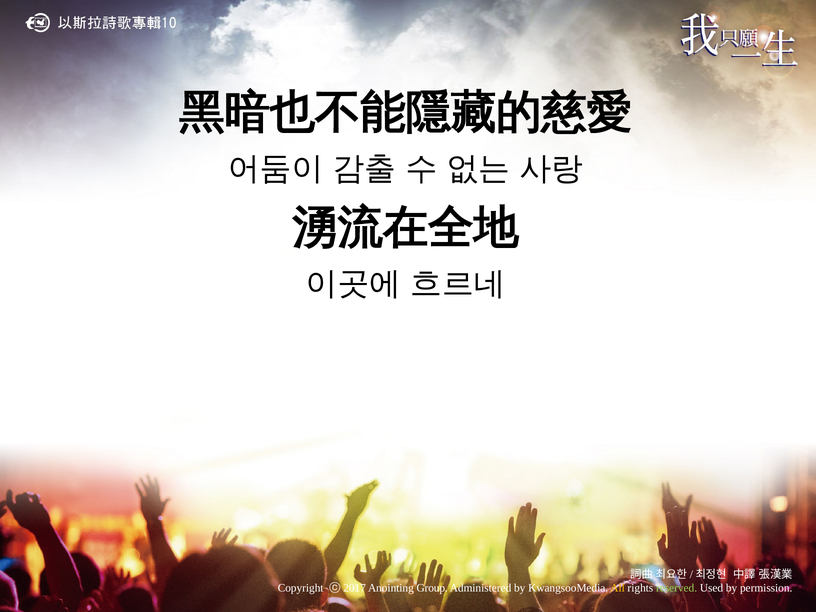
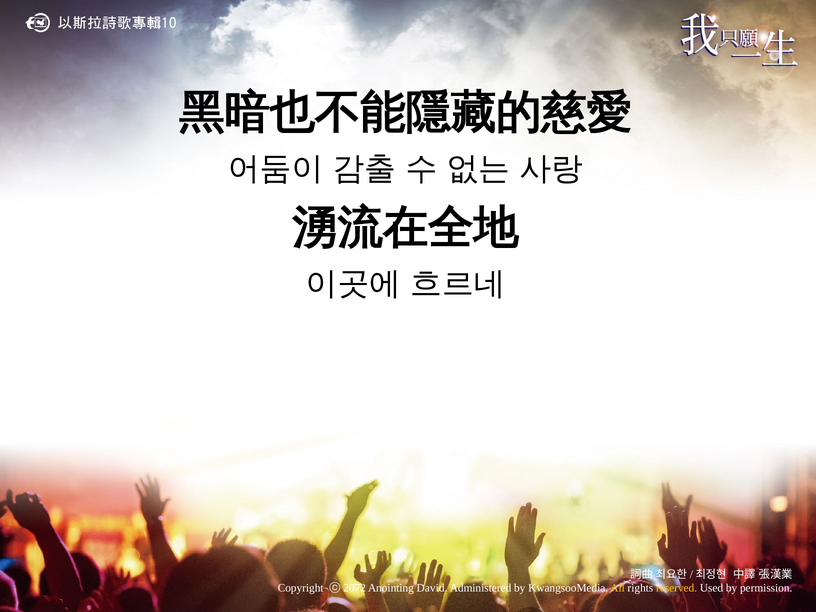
2017: 2017 -> 2072
Group: Group -> David
reserved colour: light green -> yellow
